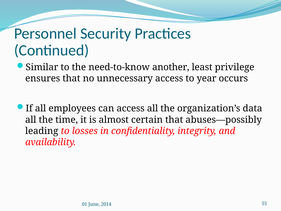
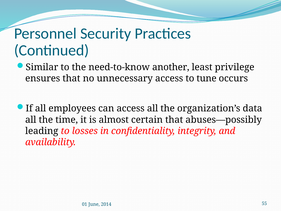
year: year -> tune
